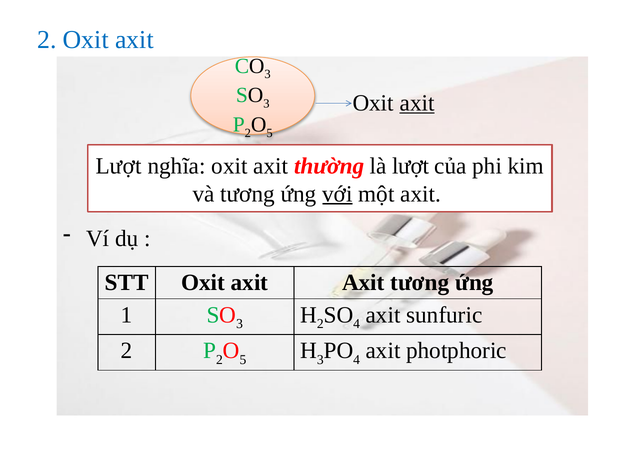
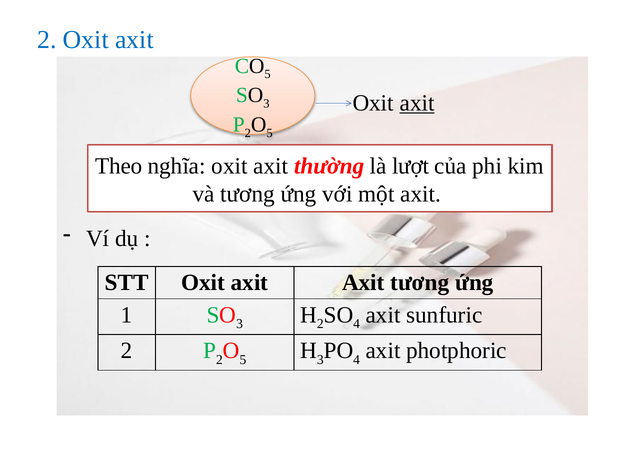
3 at (268, 74): 3 -> 5
Lượt at (119, 166): Lượt -> Theo
với underline: present -> none
